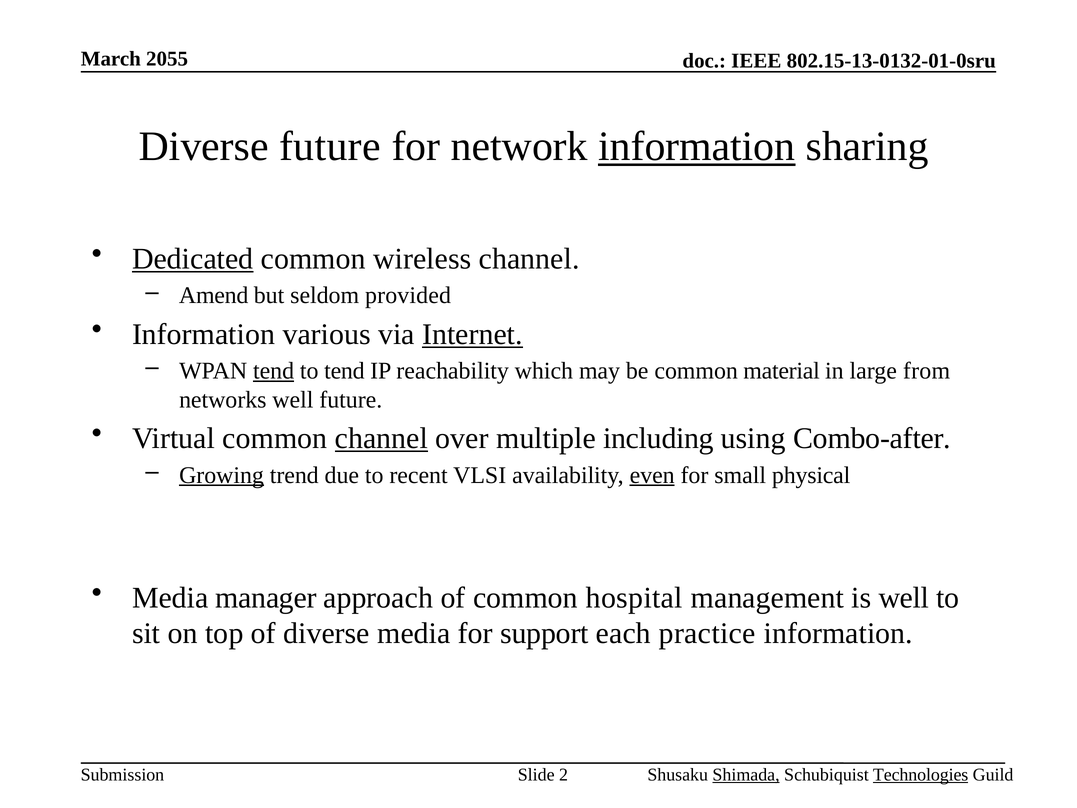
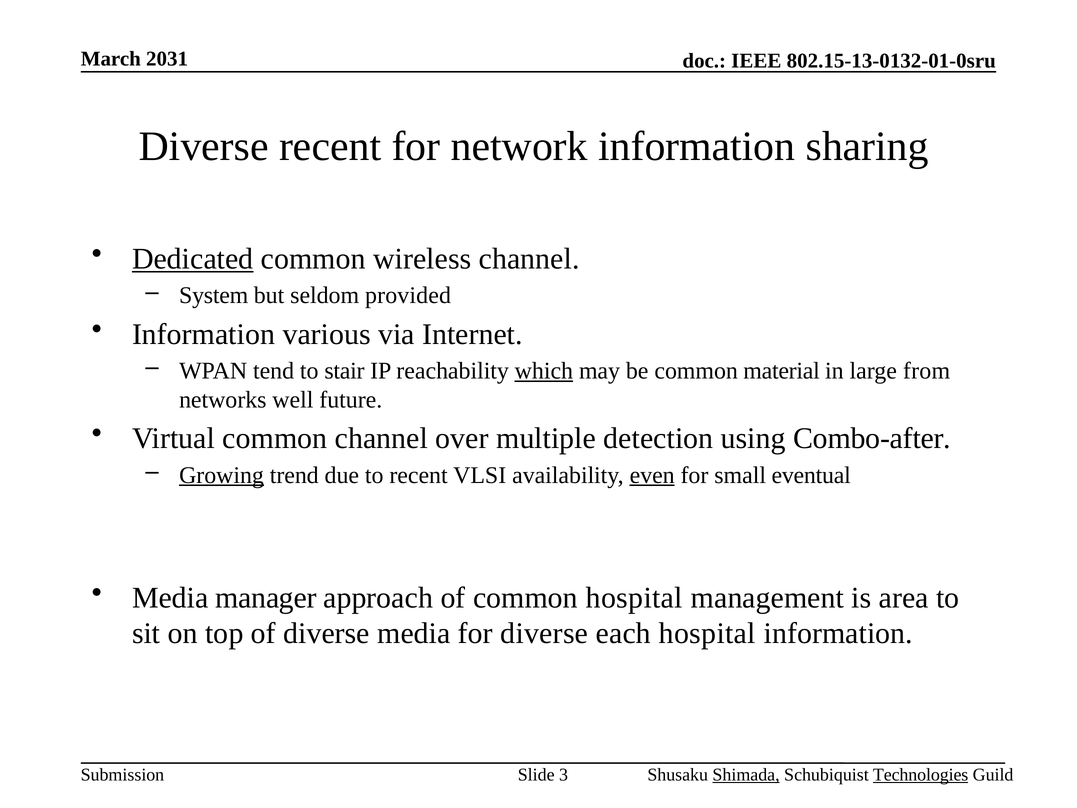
2055: 2055 -> 2031
Diverse future: future -> recent
information at (697, 146) underline: present -> none
Amend: Amend -> System
Internet underline: present -> none
tend at (274, 371) underline: present -> none
to tend: tend -> stair
which underline: none -> present
channel at (381, 438) underline: present -> none
including: including -> detection
physical: physical -> eventual
is well: well -> area
for support: support -> diverse
each practice: practice -> hospital
2: 2 -> 3
